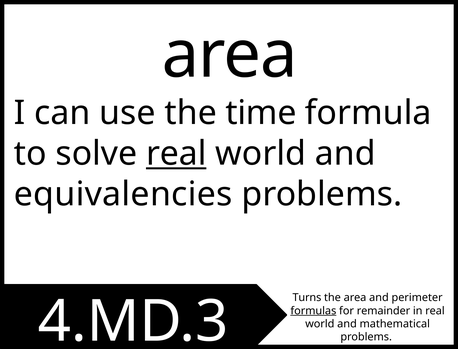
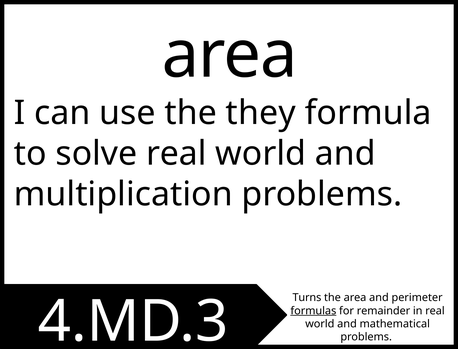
time: time -> they
real at (176, 154) underline: present -> none
equivalencies: equivalencies -> multiplication
